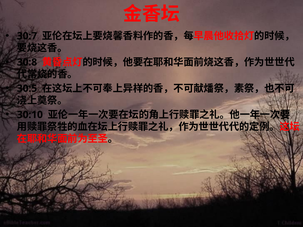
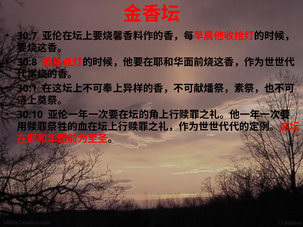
30:5: 30:5 -> 30:1
